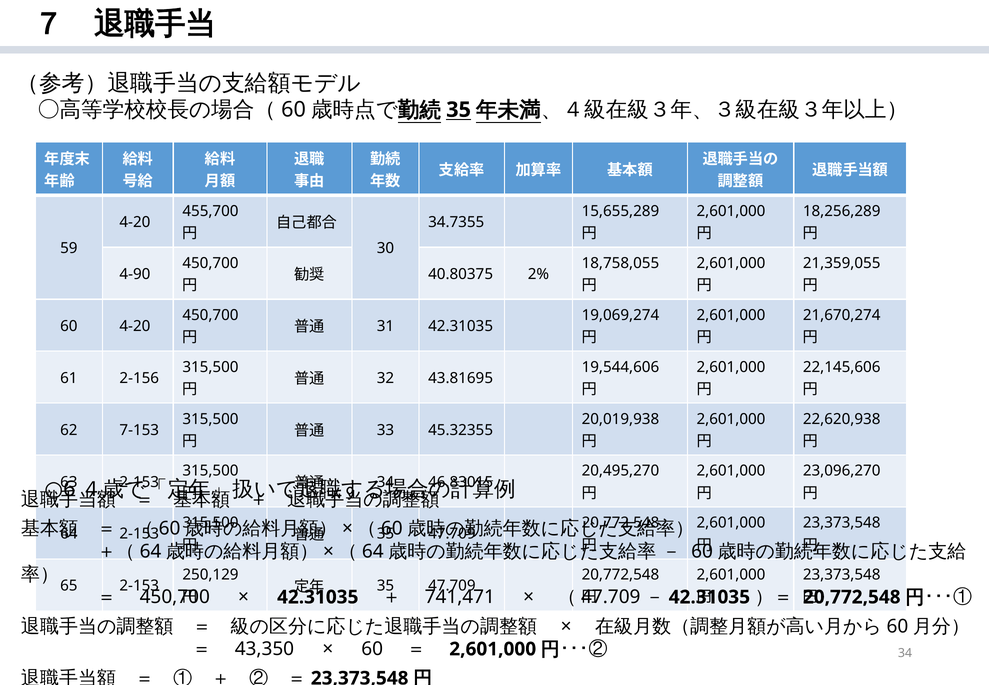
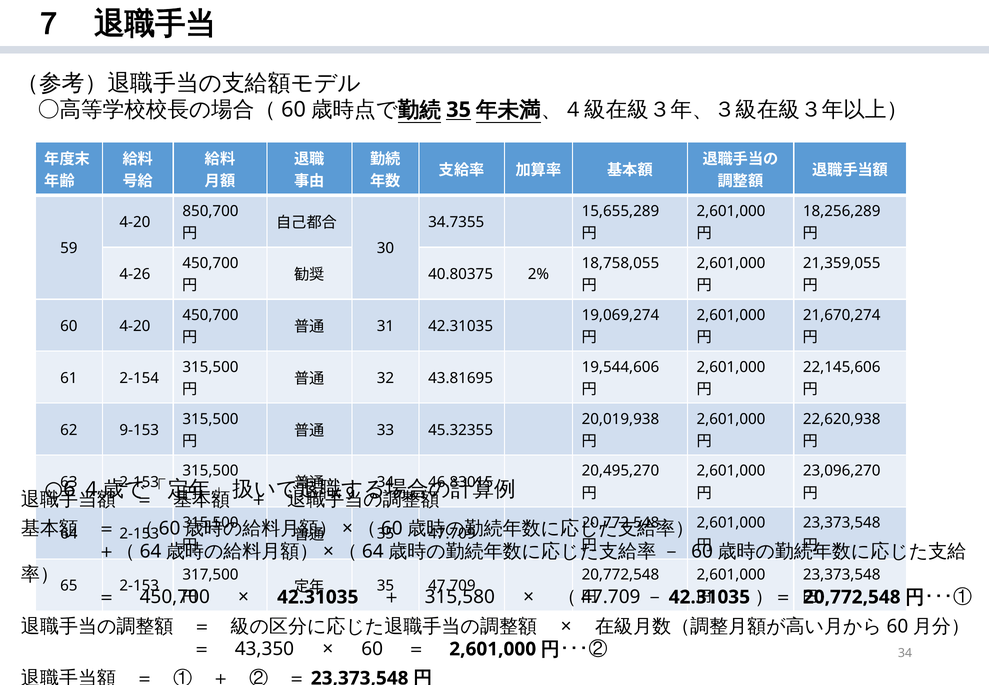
455,700: 455,700 -> 850,700
4-90: 4-90 -> 4-26
2-156: 2-156 -> 2-154
7-153: 7-153 -> 9-153
250,129: 250,129 -> 317,500
741,471: 741,471 -> 315,580
